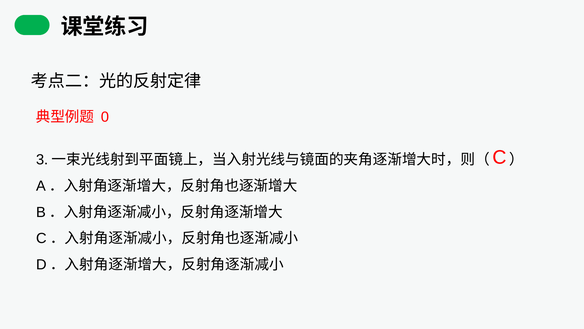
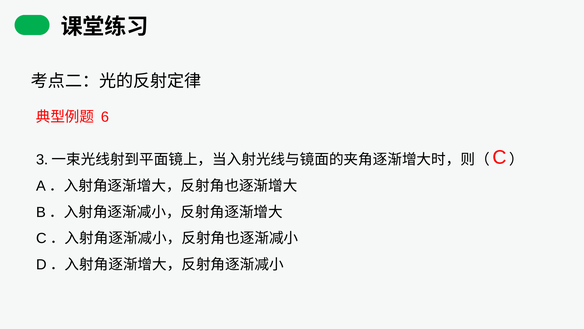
0: 0 -> 6
